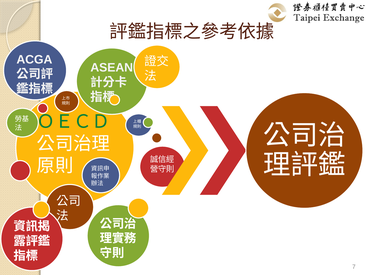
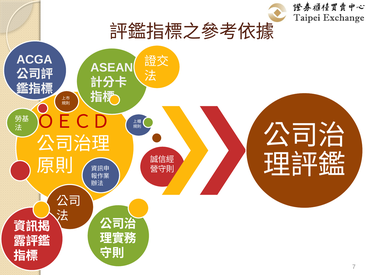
ＯＥＣＤ colour: green -> red
